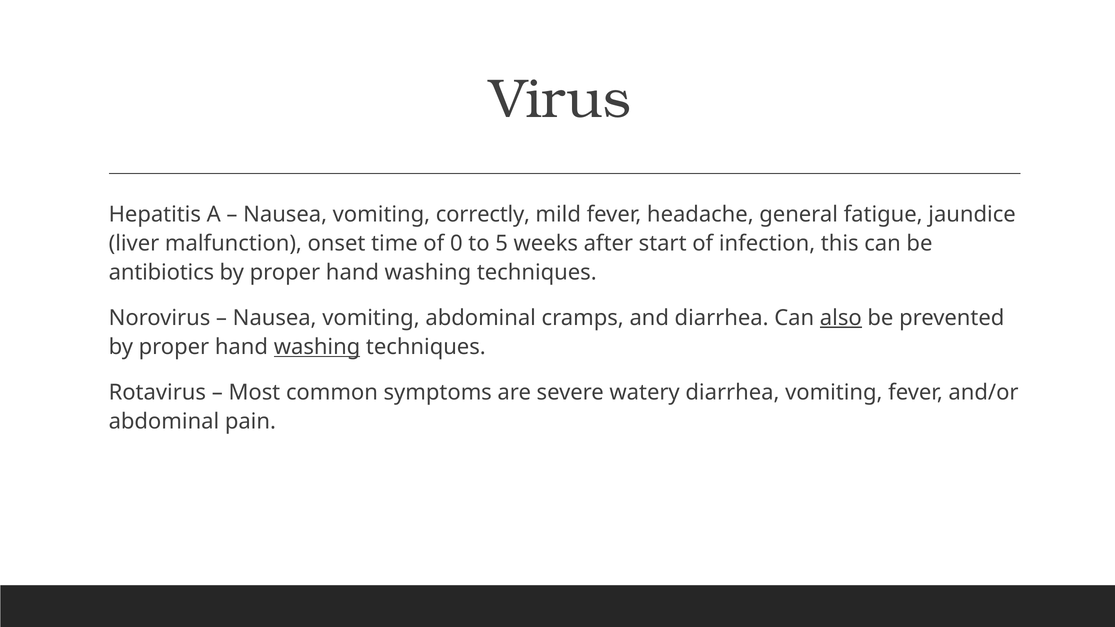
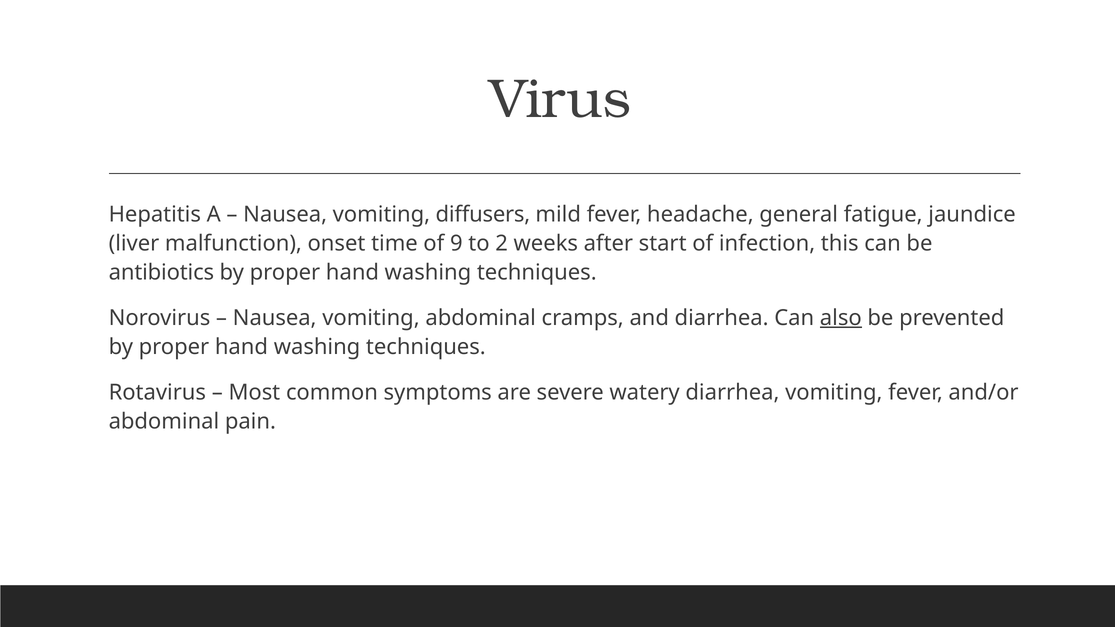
correctly: correctly -> diffusers
0: 0 -> 9
5: 5 -> 2
washing at (317, 347) underline: present -> none
